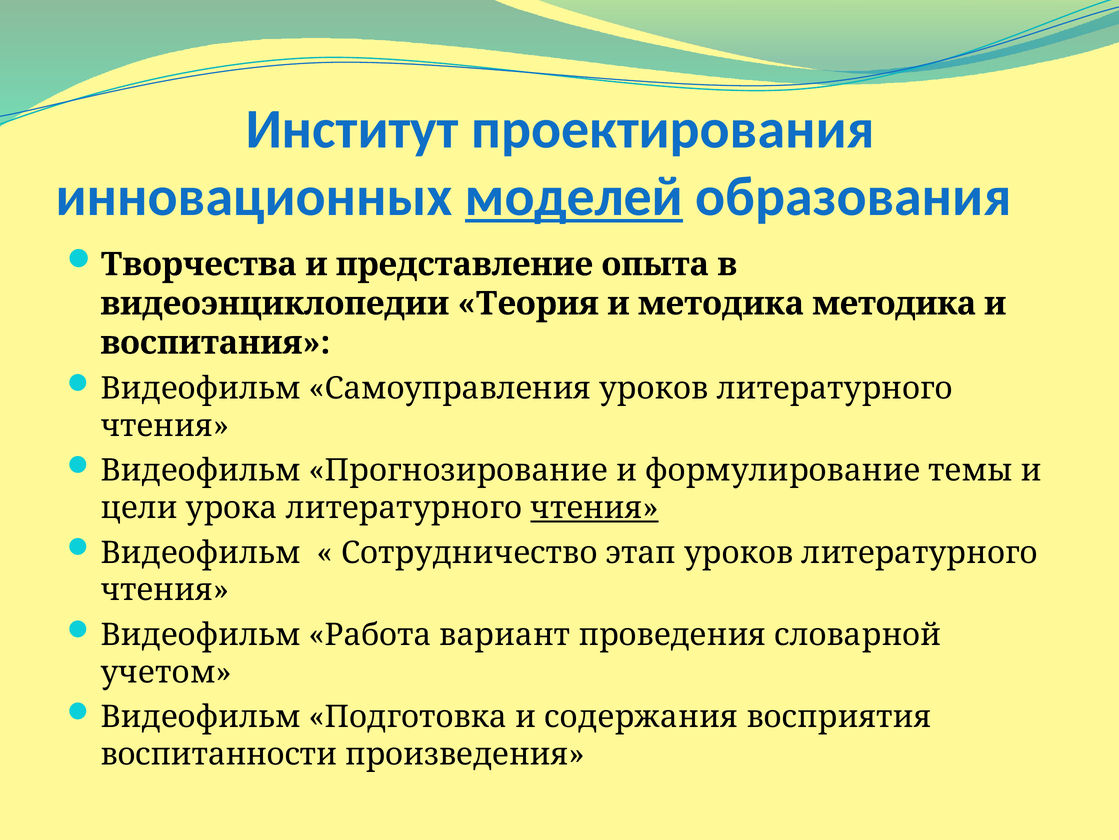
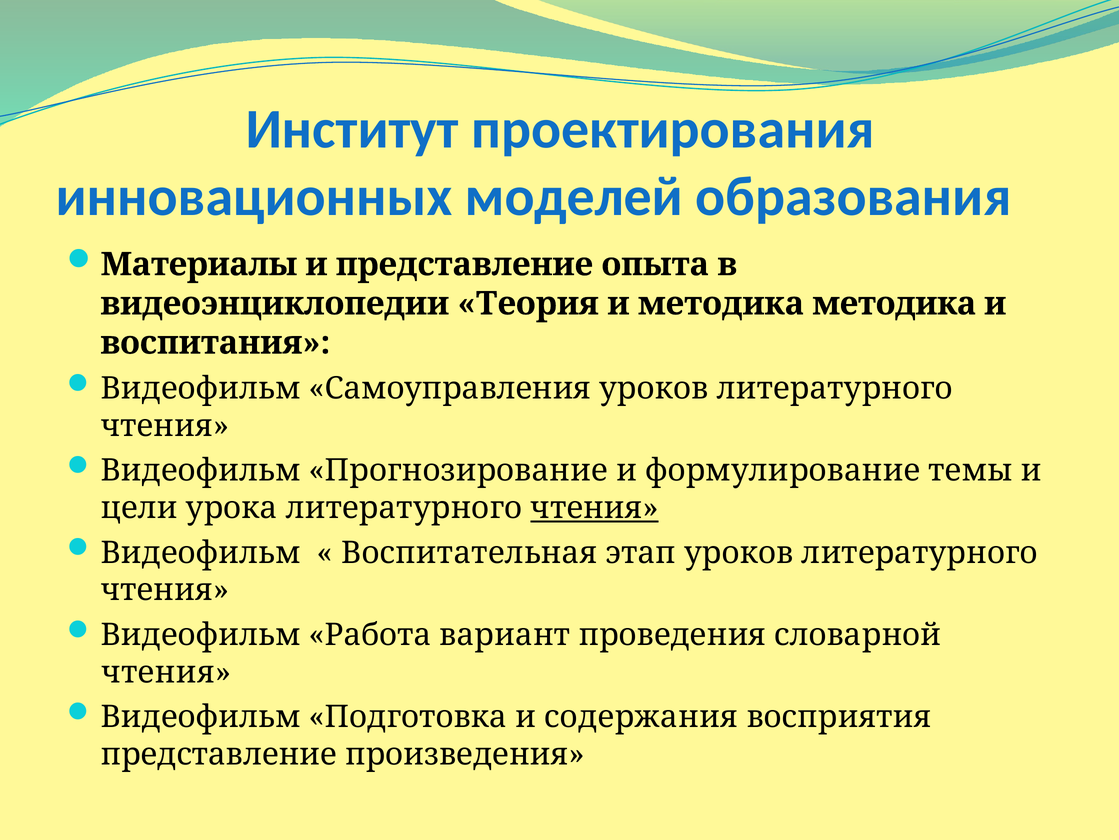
моделей underline: present -> none
Творчества: Творчества -> Материалы
Сотрудничество: Сотрудничество -> Воспитательная
учетом at (166, 672): учетом -> чтения
воспитанности at (219, 754): воспитанности -> представление
